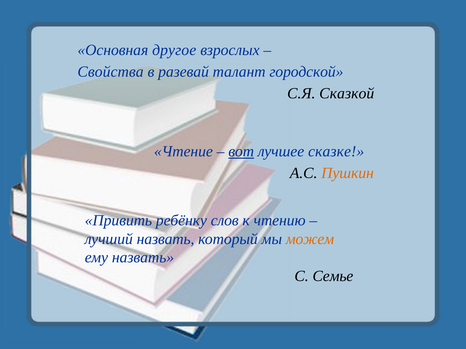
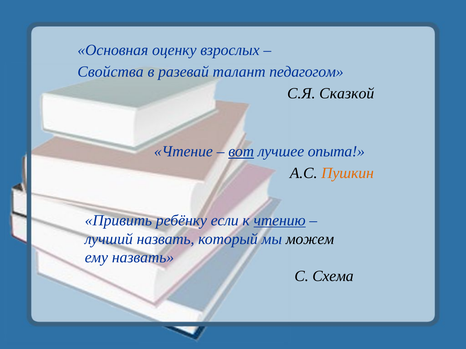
другое: другое -> оценку
городской: городской -> педагогом
сказке: сказке -> опыта
слов: слов -> если
чтению underline: none -> present
можем colour: orange -> black
Семье: Семье -> Схема
